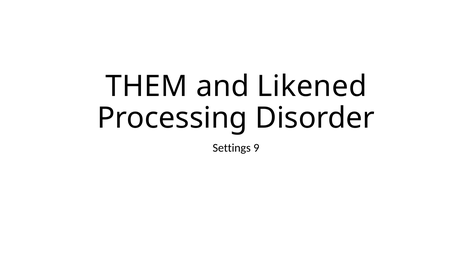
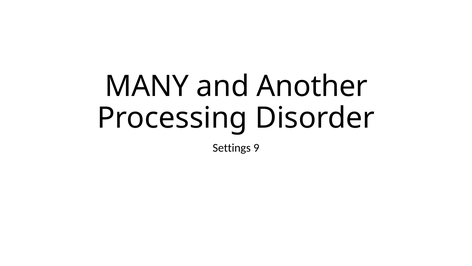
THEM: THEM -> MANY
Likened: Likened -> Another
